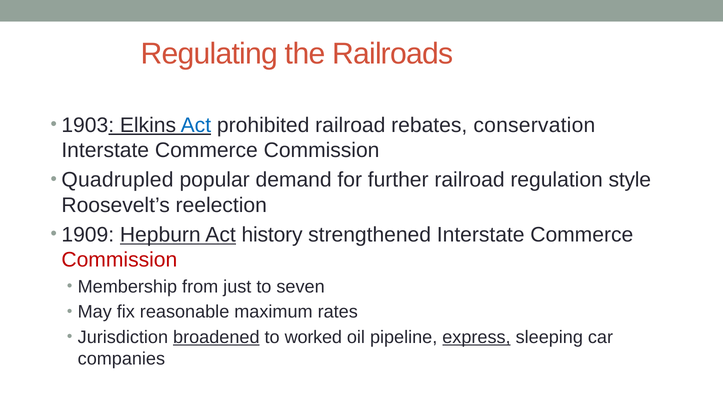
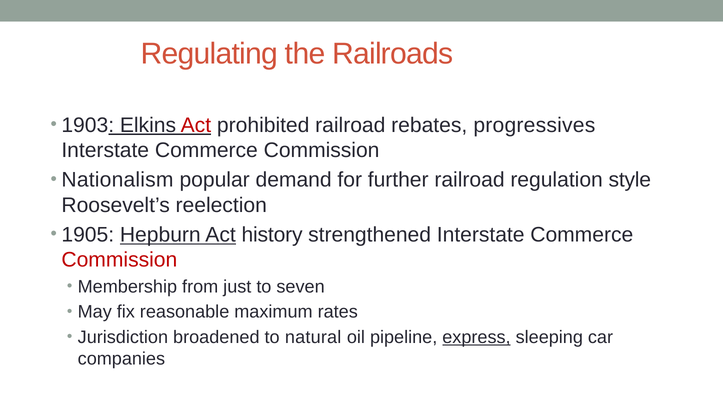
Act at (196, 125) colour: blue -> red
conservation: conservation -> progressives
Quadrupled: Quadrupled -> Nationalism
1909: 1909 -> 1905
broadened underline: present -> none
worked: worked -> natural
